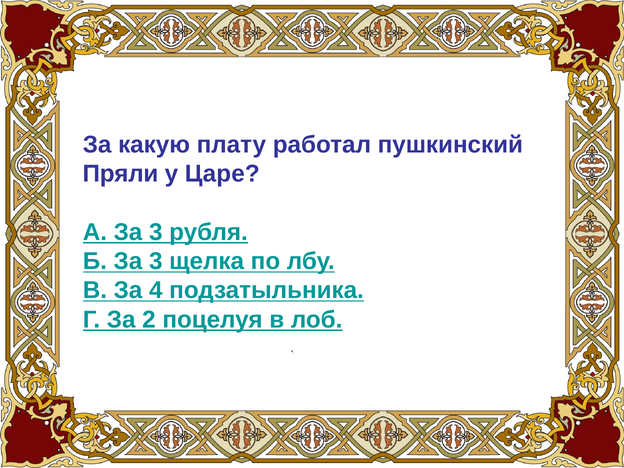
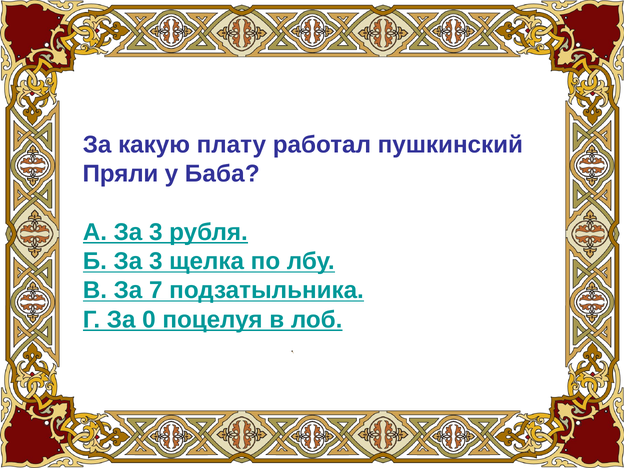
Царе: Царе -> Баба
4: 4 -> 7
2: 2 -> 0
